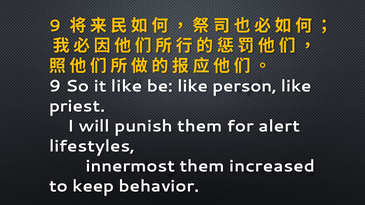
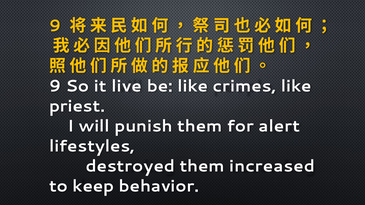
it like: like -> live
person: person -> crimes
innermost: innermost -> destroyed
